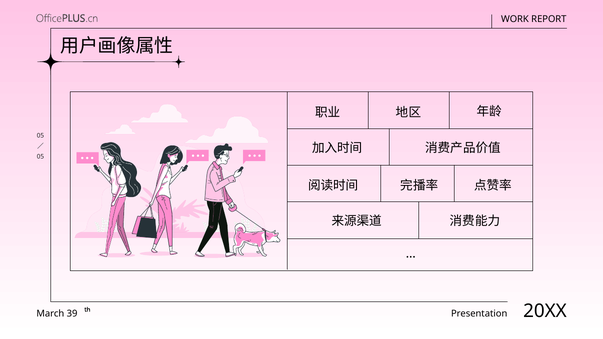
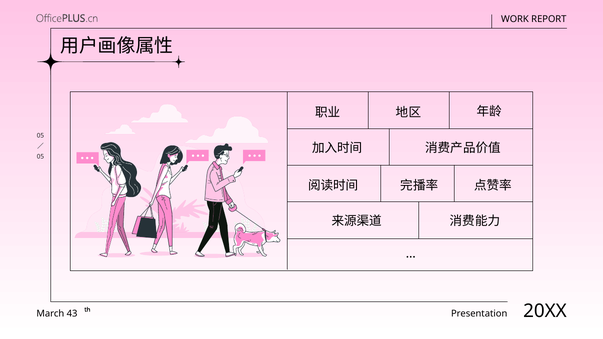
39: 39 -> 43
